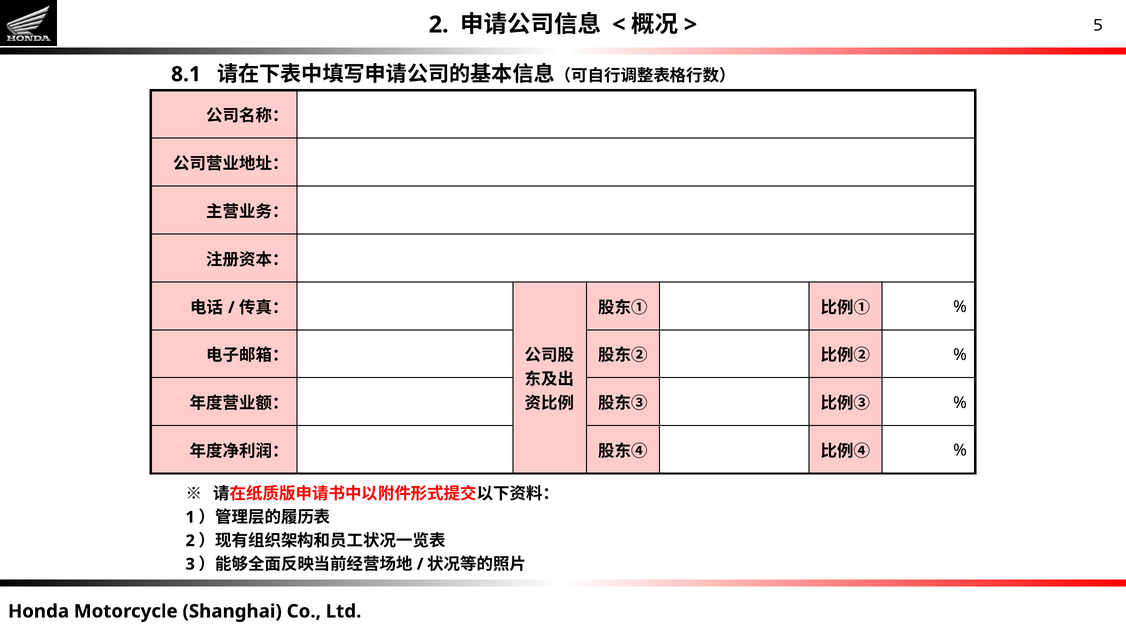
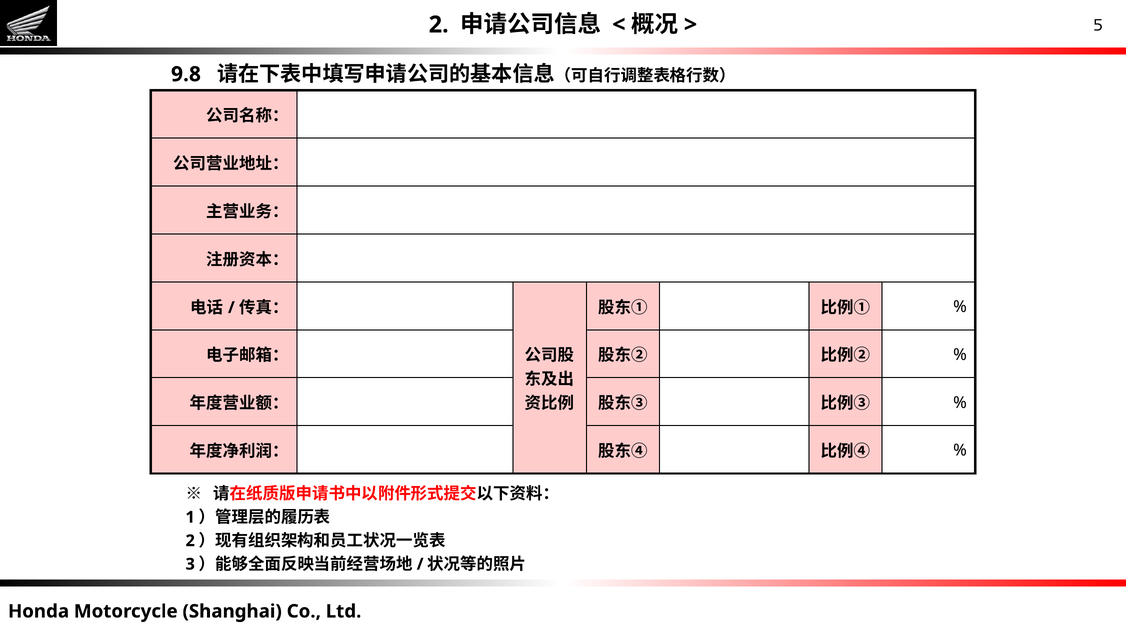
8.1: 8.1 -> 9.8
